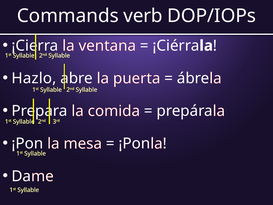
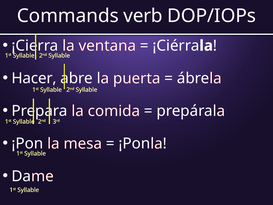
Hazlo: Hazlo -> Hacer
